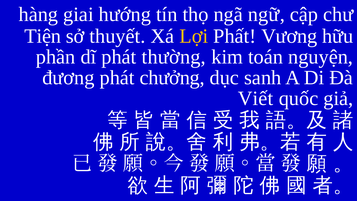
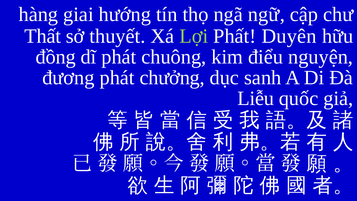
Tiện: Tiện -> Thất
Lợi colour: yellow -> light green
Vương: Vương -> Duyên
phần: phần -> đồng
thường: thường -> chuông
toán: toán -> điểu
Viết: Viết -> Liễu
